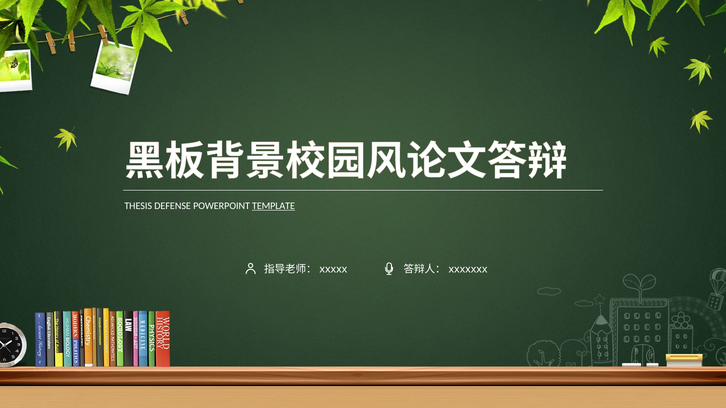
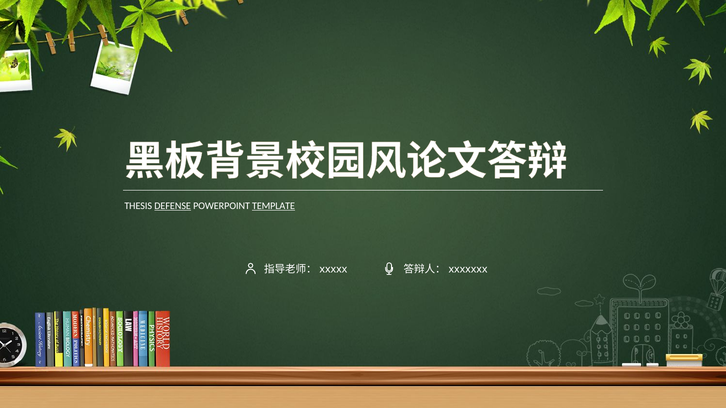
DEFENSE underline: none -> present
